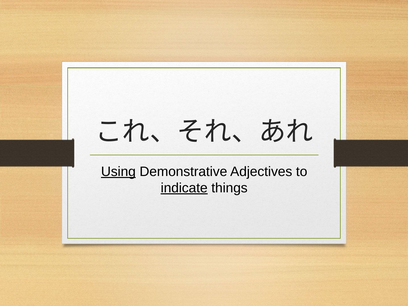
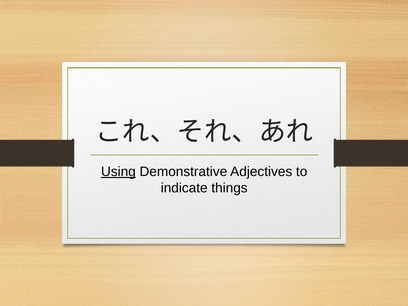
indicate underline: present -> none
